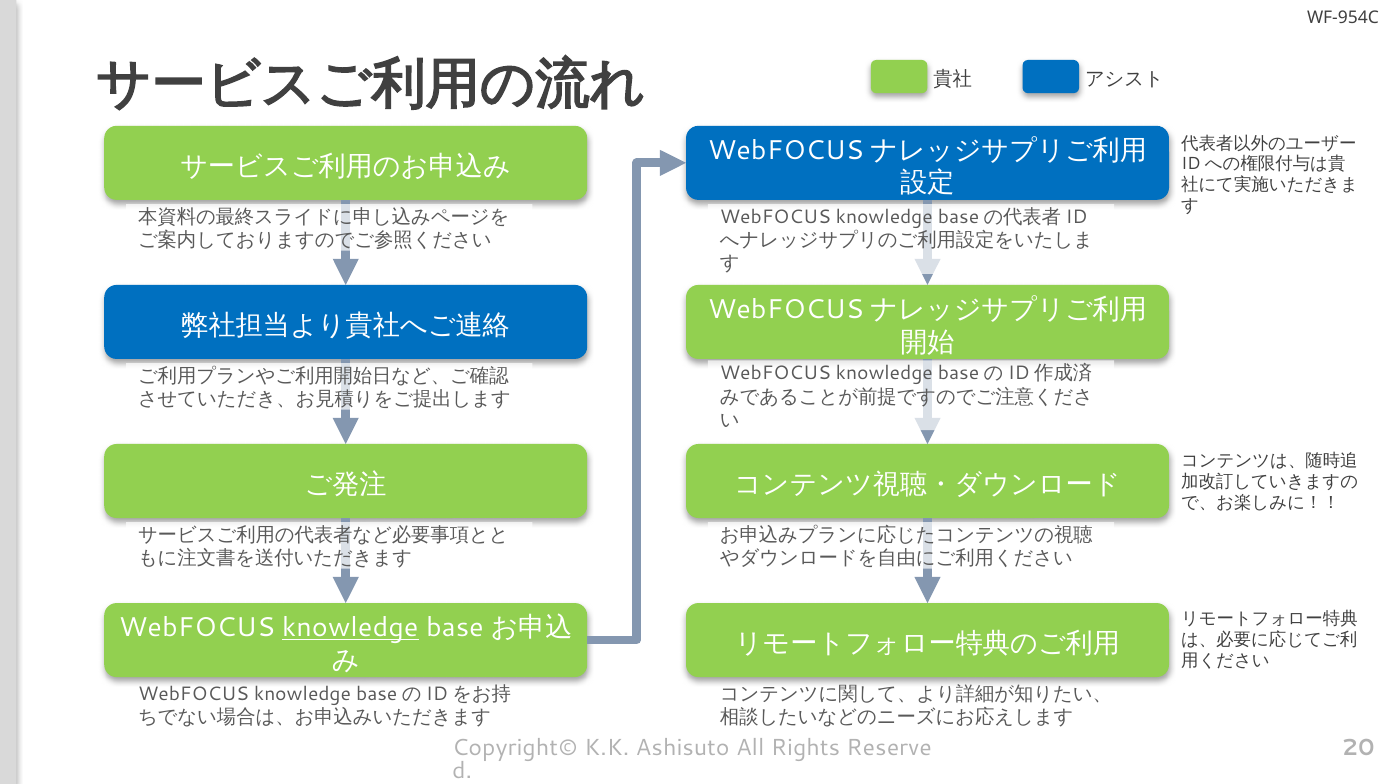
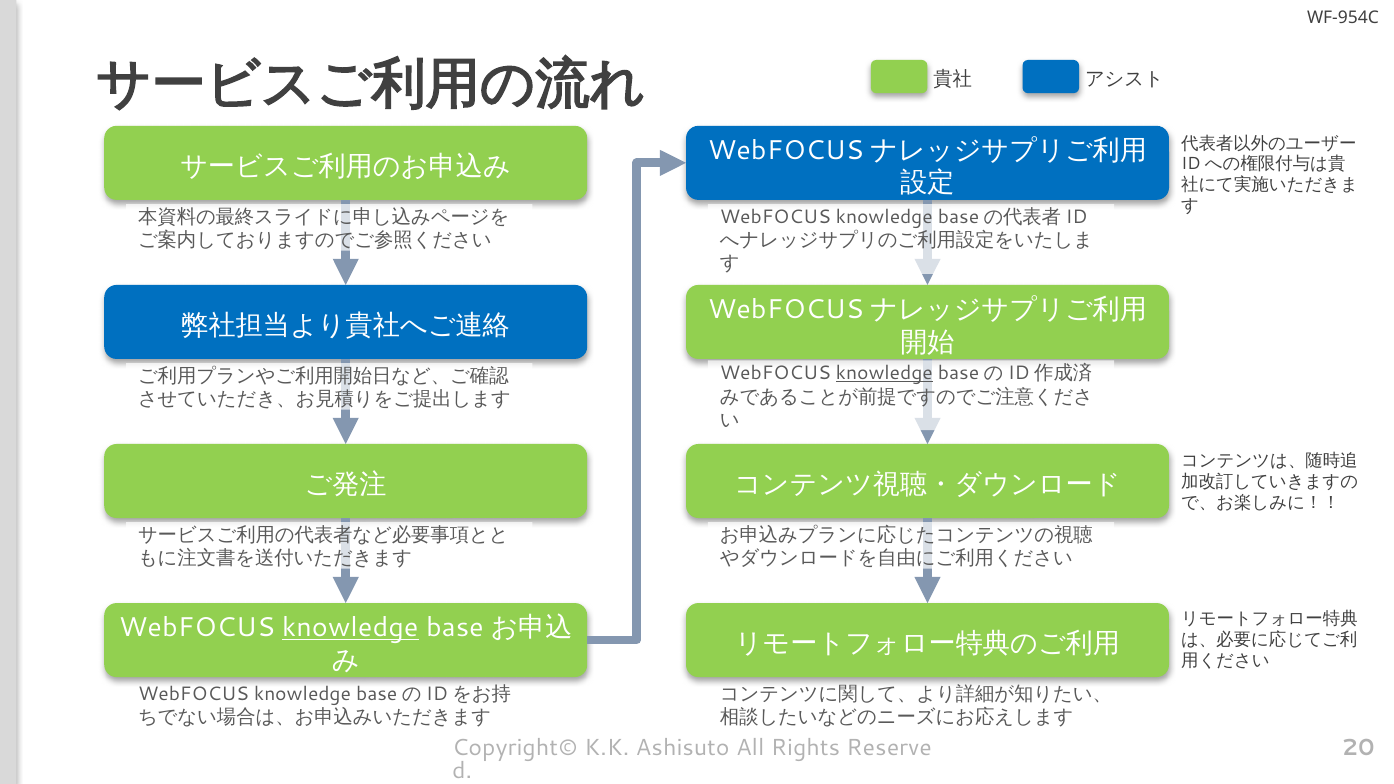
knowledge at (884, 373) underline: none -> present
